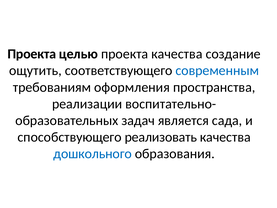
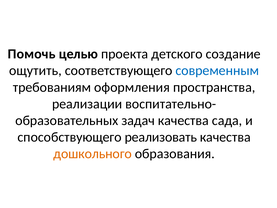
Проекта at (32, 54): Проекта -> Помочь
проекта качества: качества -> детского
задач является: является -> качества
дошкольного colour: blue -> orange
